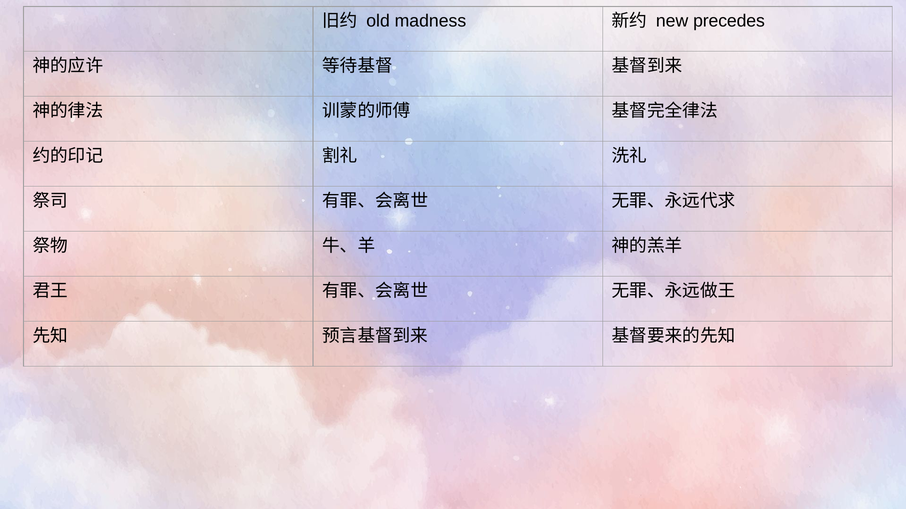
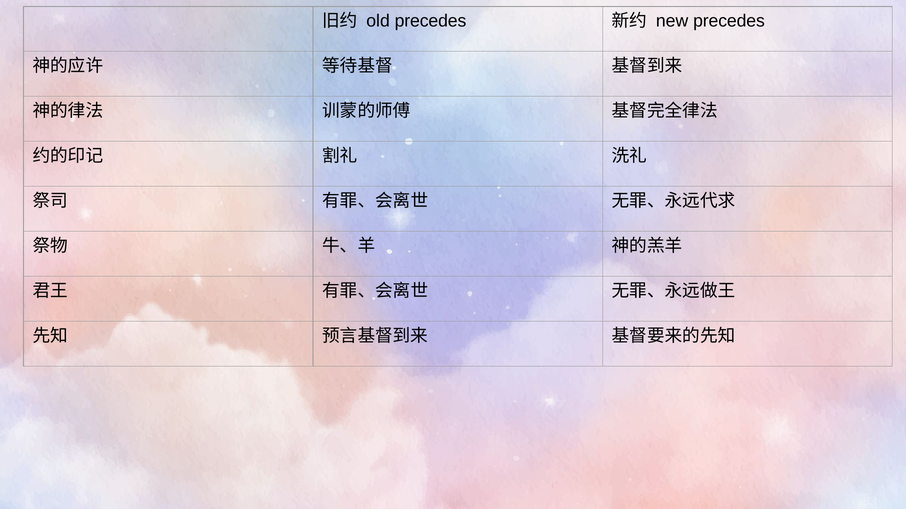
old madness: madness -> precedes
